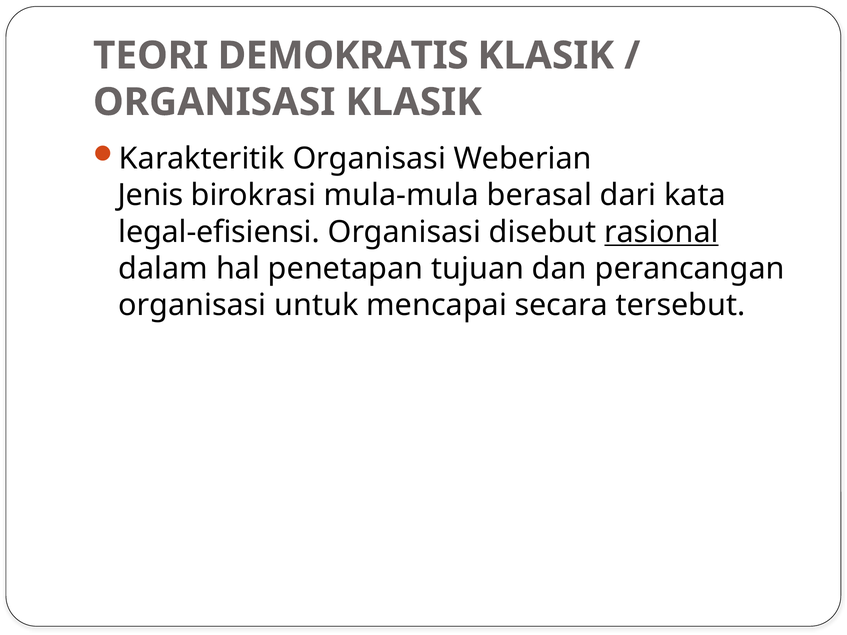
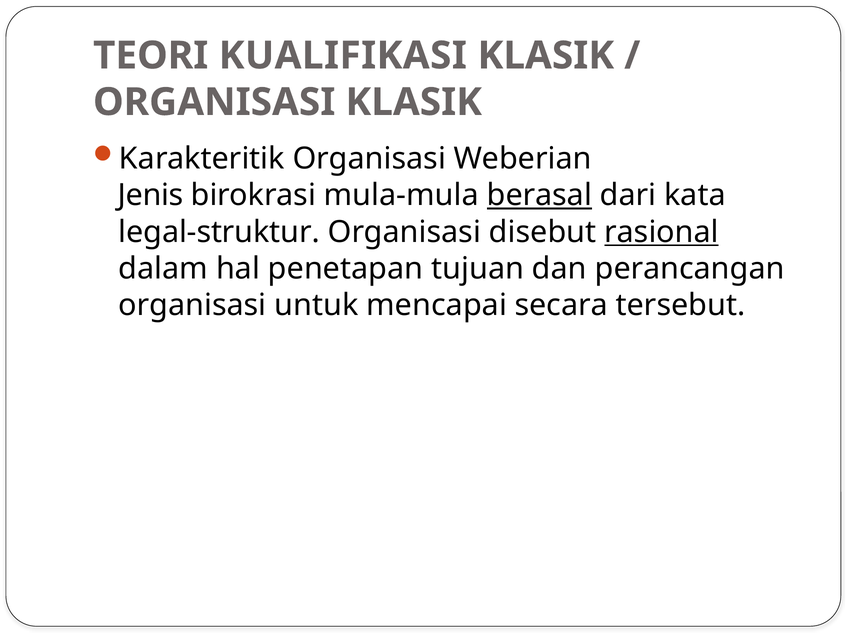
DEMOKRATIS: DEMOKRATIS -> KUALIFIKASI
berasal underline: none -> present
legal-efisiensi: legal-efisiensi -> legal-struktur
